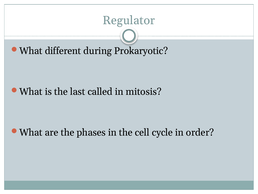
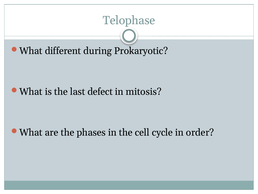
Regulator: Regulator -> Telophase
called: called -> defect
